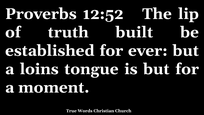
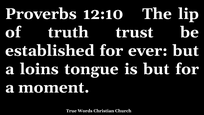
12:52: 12:52 -> 12:10
built: built -> trust
